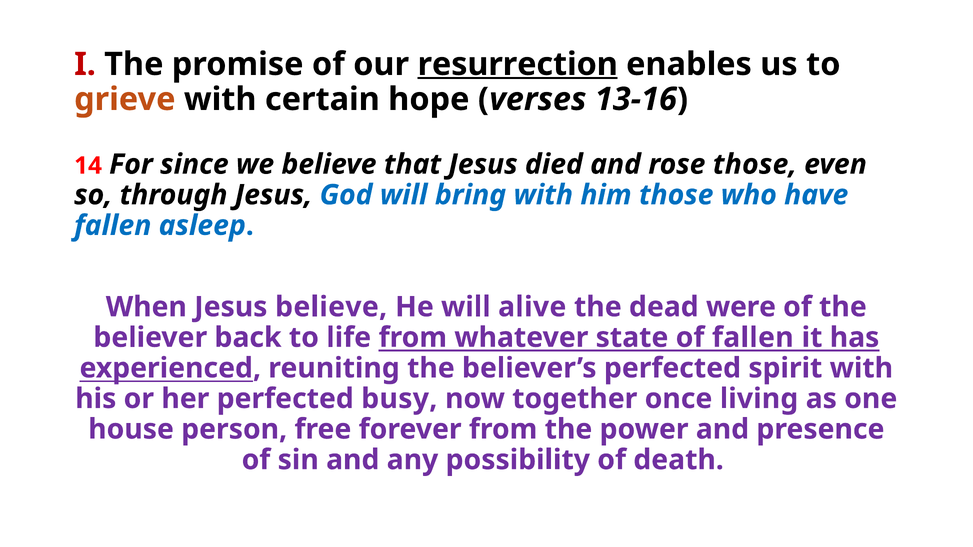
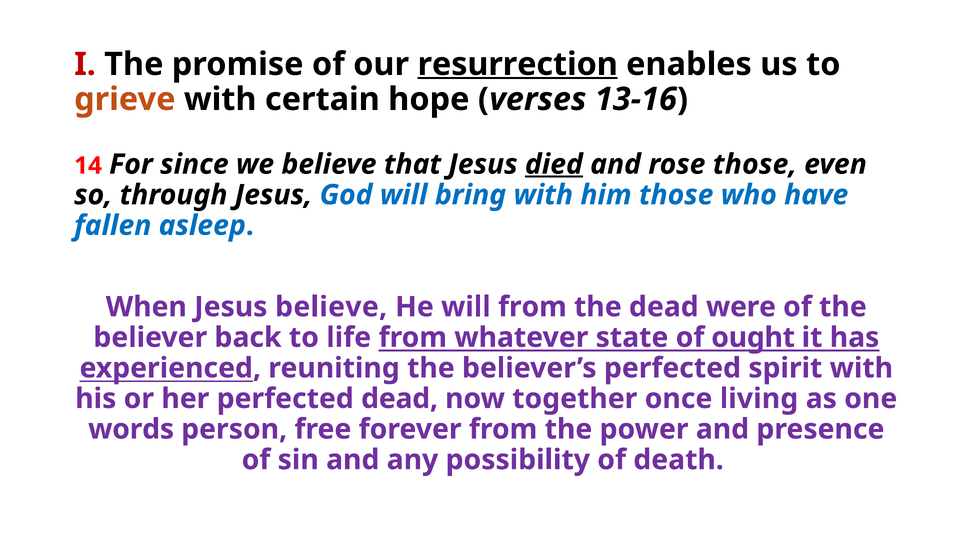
died underline: none -> present
will alive: alive -> from
of fallen: fallen -> ought
perfected busy: busy -> dead
house: house -> words
